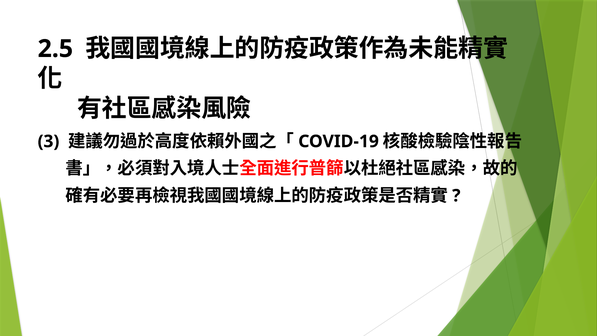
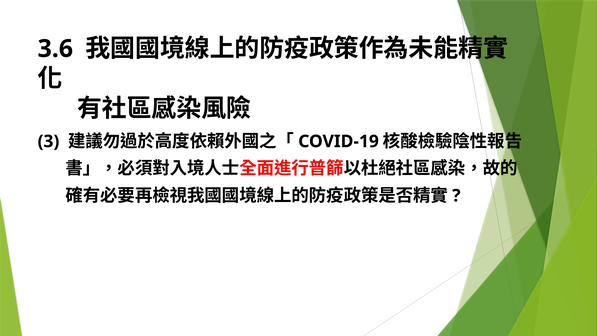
2.5: 2.5 -> 3.6
